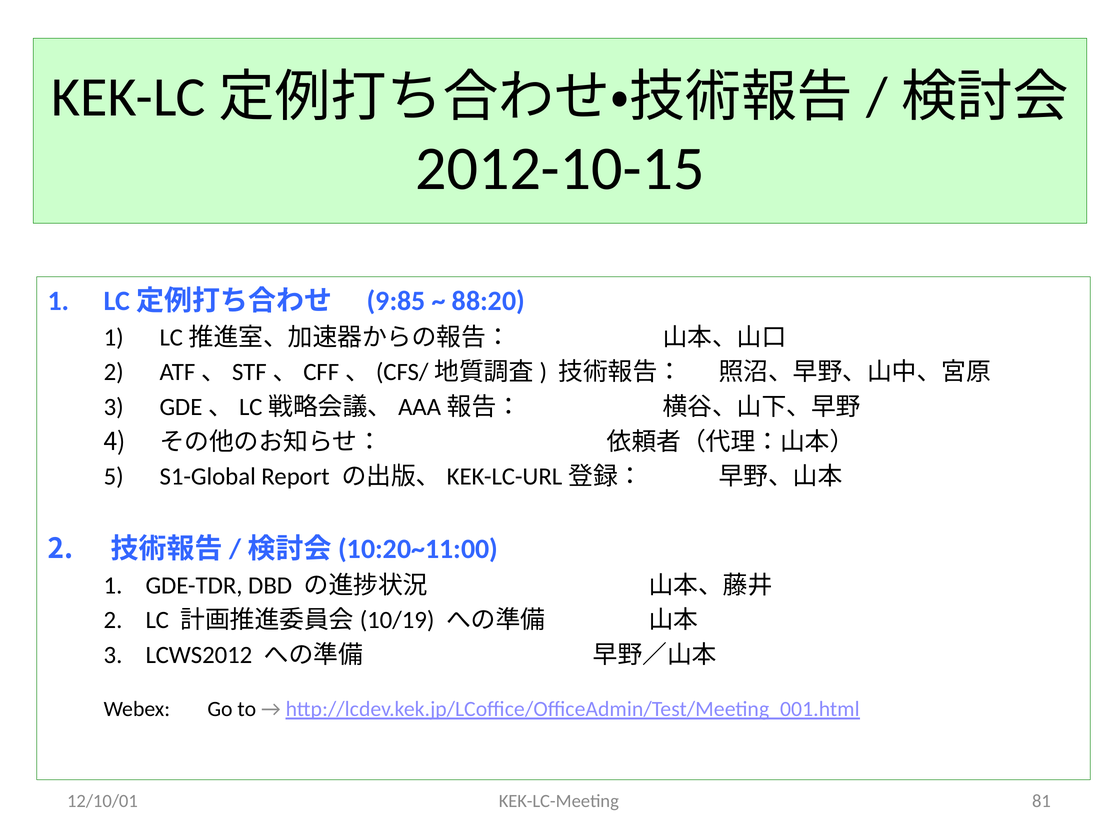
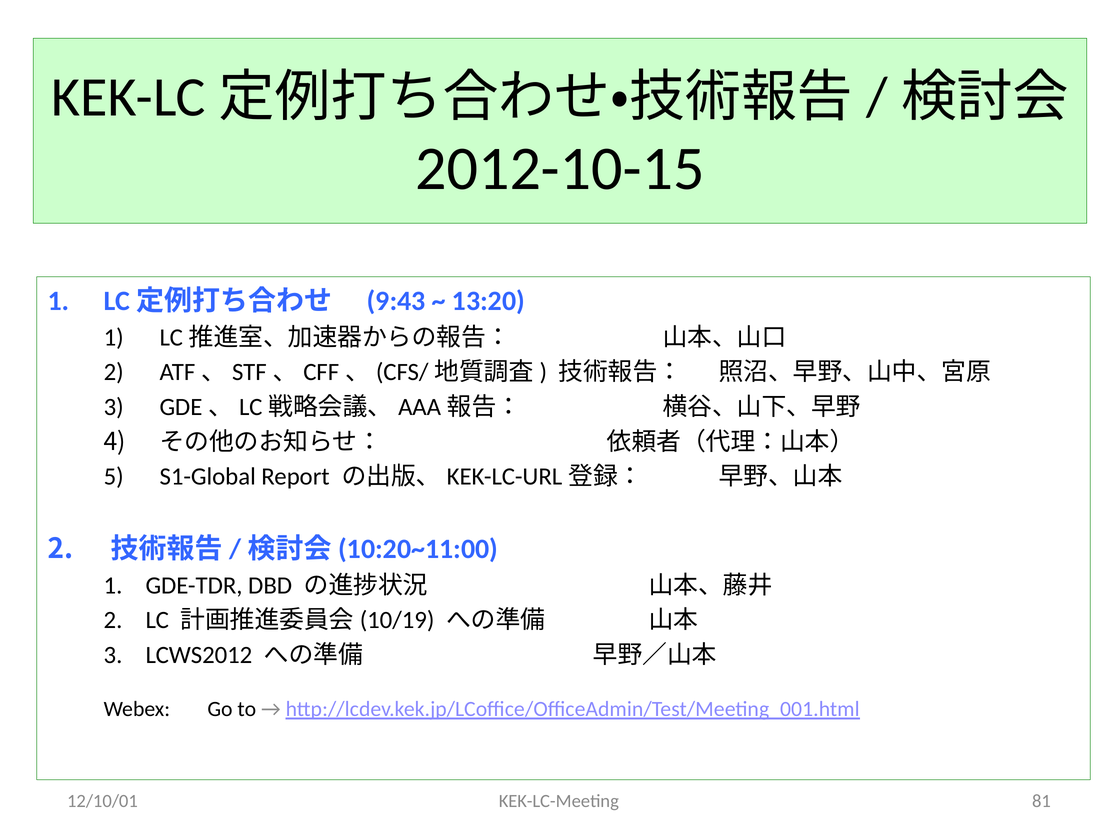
9:85: 9:85 -> 9:43
88:20: 88:20 -> 13:20
